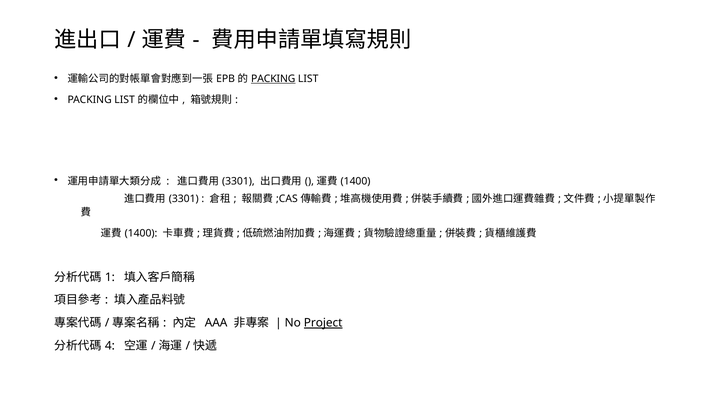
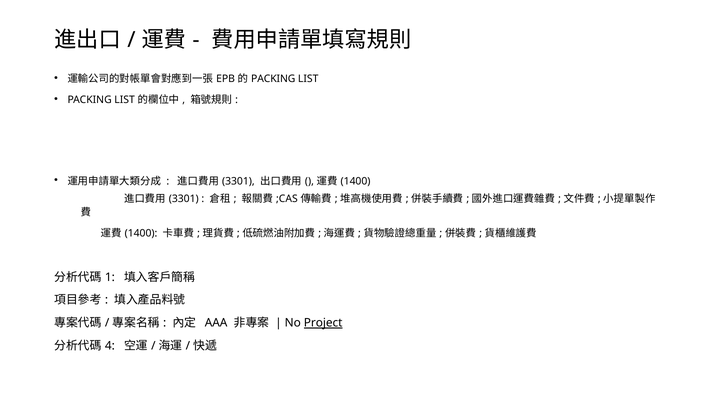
PACKING at (273, 79) underline: present -> none
